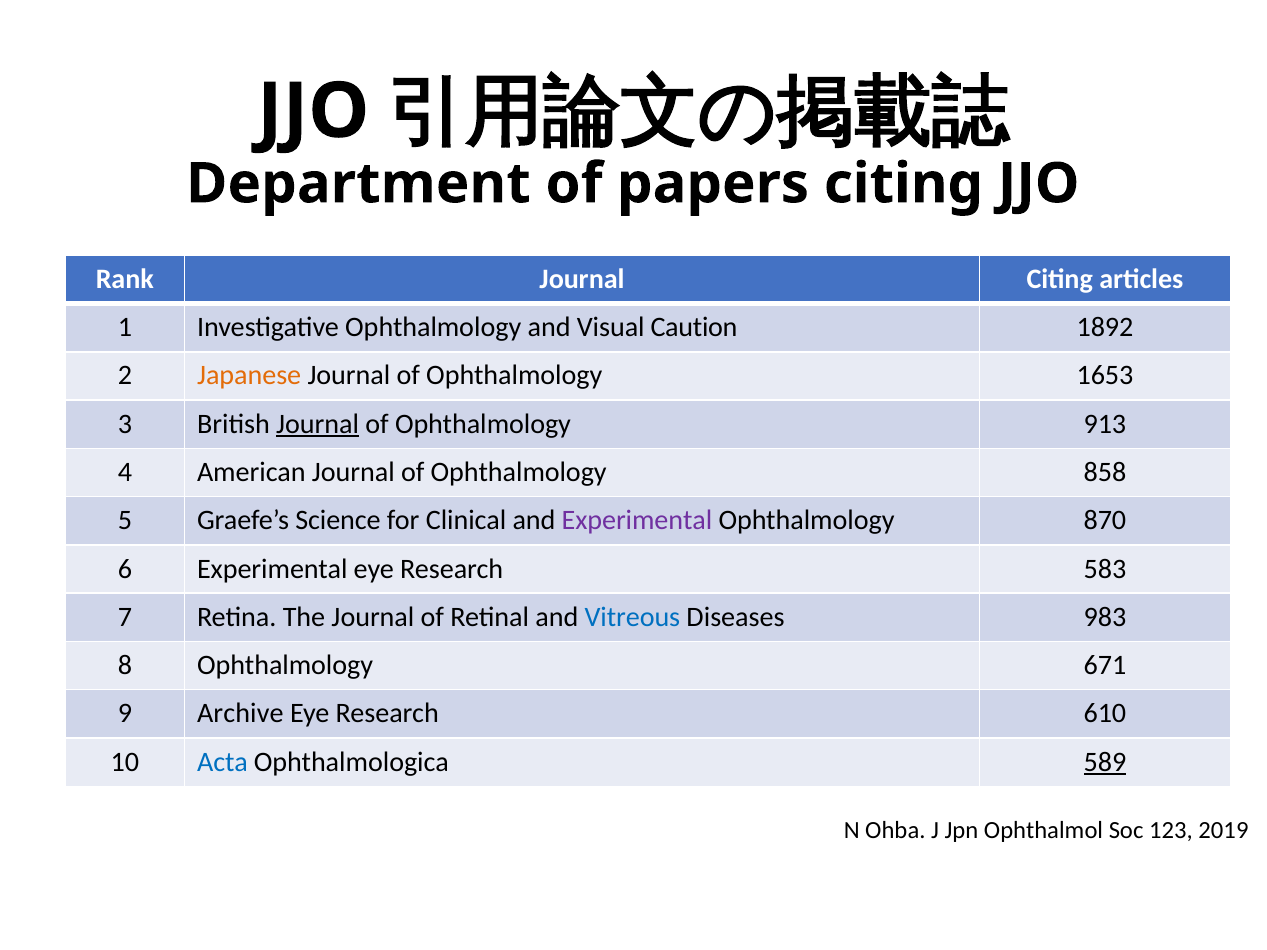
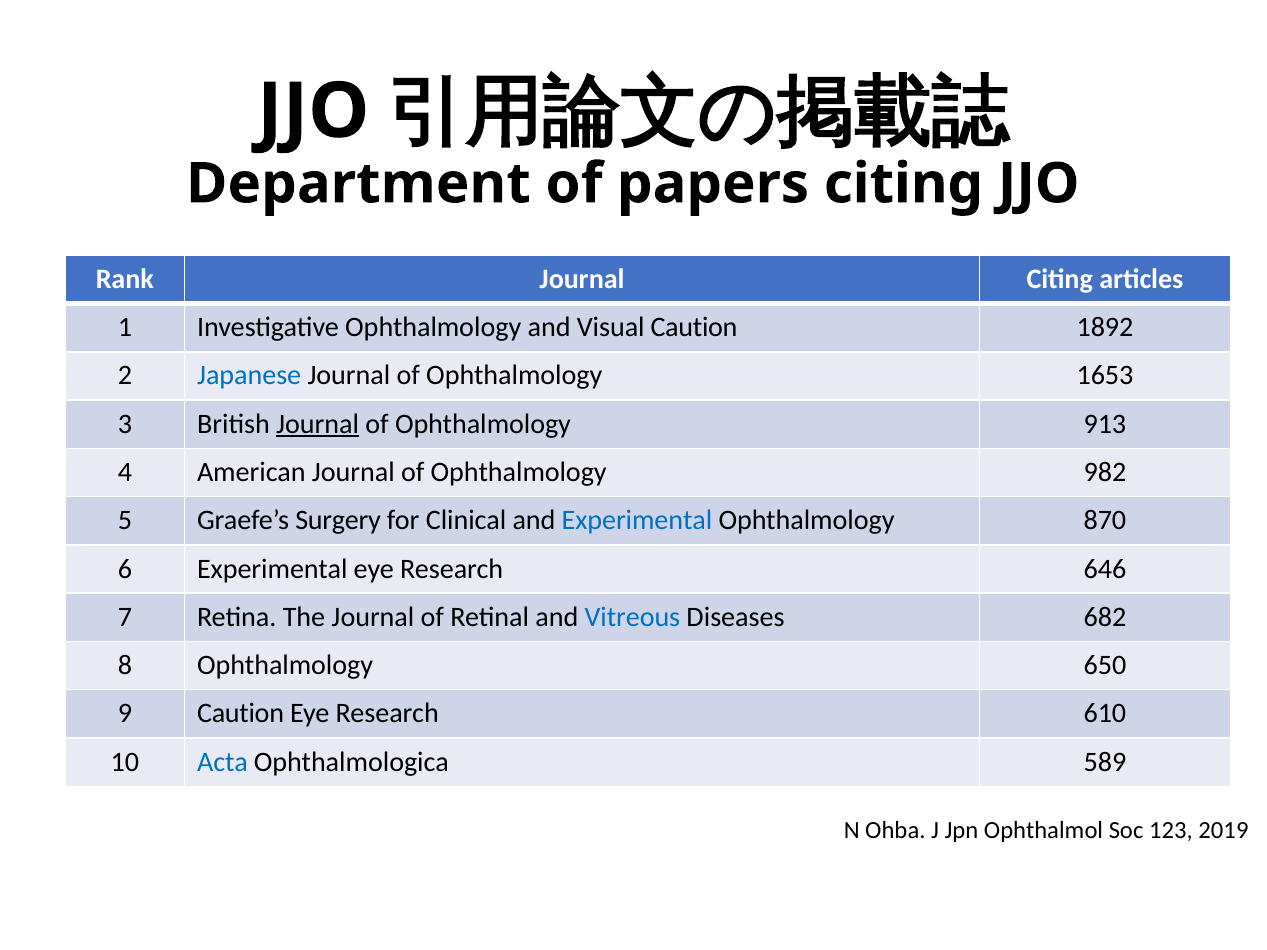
Japanese colour: orange -> blue
858: 858 -> 982
Science: Science -> Surgery
Experimental at (637, 521) colour: purple -> blue
583: 583 -> 646
983: 983 -> 682
671: 671 -> 650
9 Archive: Archive -> Caution
589 underline: present -> none
